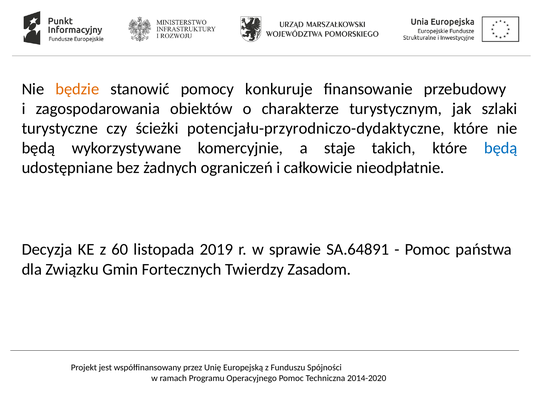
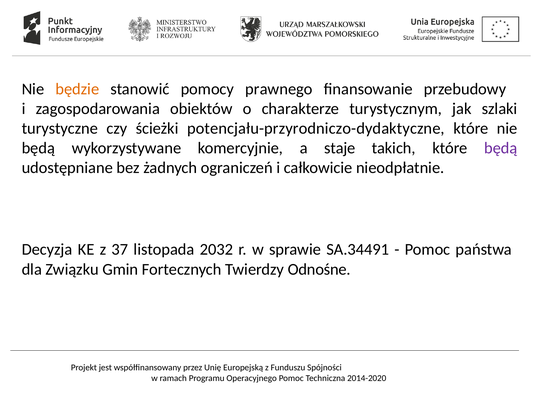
konkuruje: konkuruje -> prawnego
będą at (501, 148) colour: blue -> purple
60: 60 -> 37
2019: 2019 -> 2032
SA.64891: SA.64891 -> SA.34491
Zasadom: Zasadom -> Odnośne
